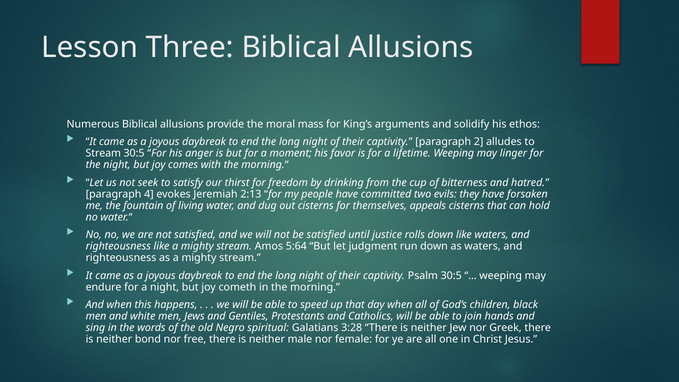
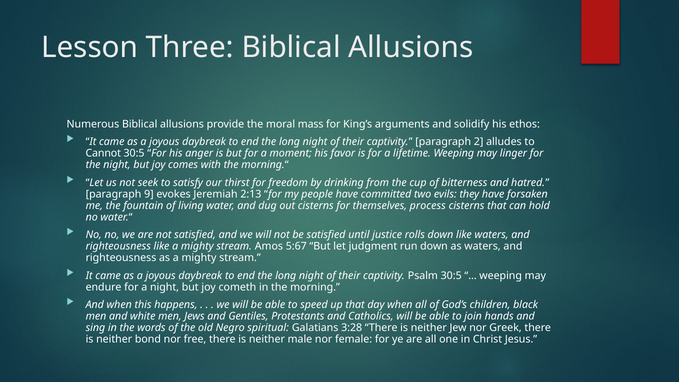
Stream at (103, 153): Stream -> Cannot
4: 4 -> 9
appeals: appeals -> process
5:64: 5:64 -> 5:67
